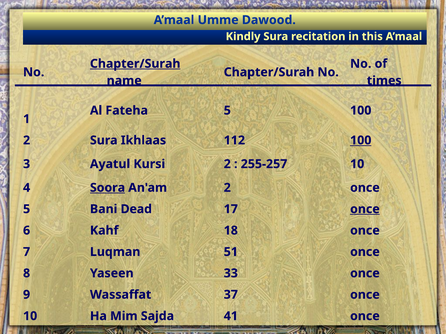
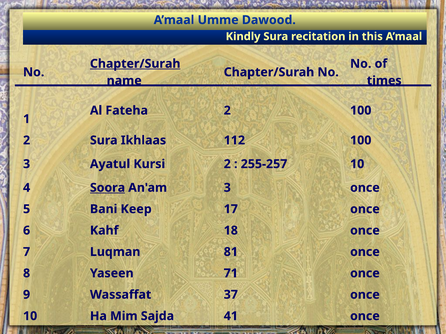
Fateha 5: 5 -> 2
100 at (361, 141) underline: present -> none
An'am 2: 2 -> 3
Dead: Dead -> Keep
once at (365, 209) underline: present -> none
51: 51 -> 81
33: 33 -> 71
